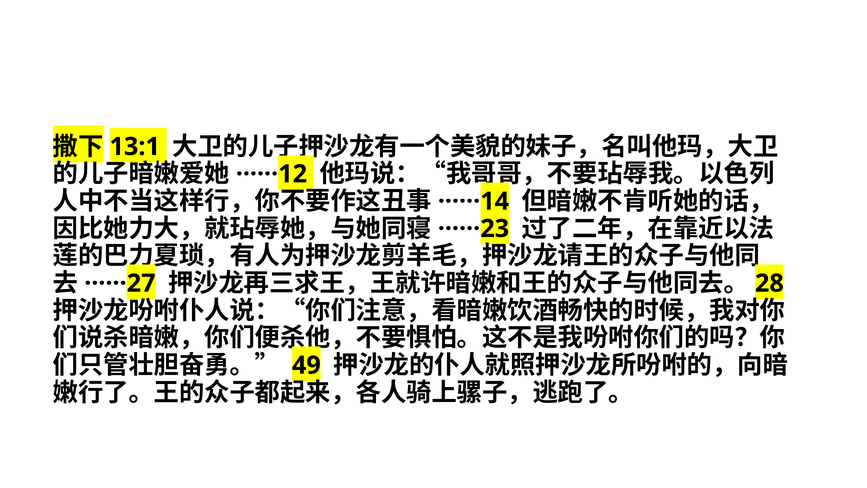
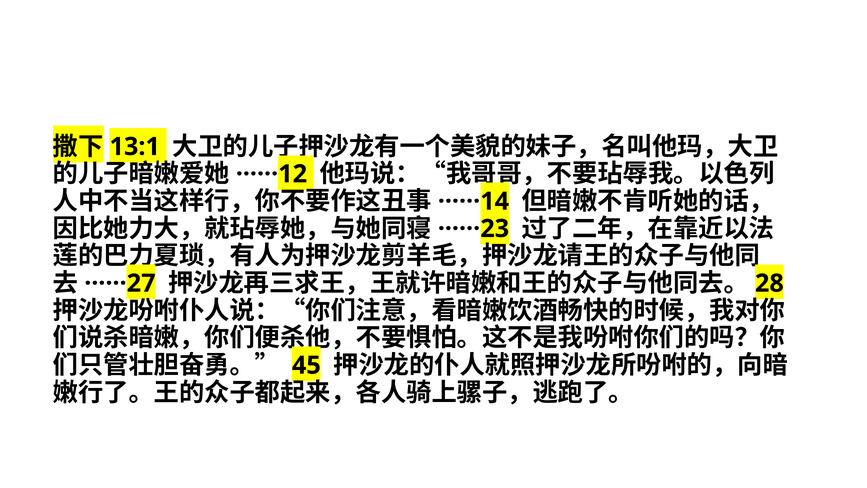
49: 49 -> 45
